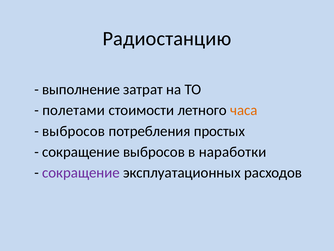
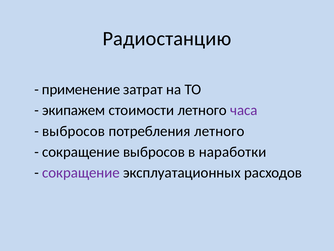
выполнение: выполнение -> применение
полетами: полетами -> экипажем
часа colour: orange -> purple
потребления простых: простых -> летного
